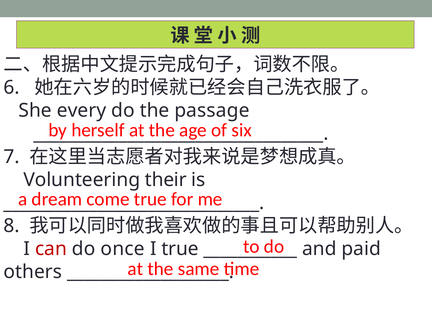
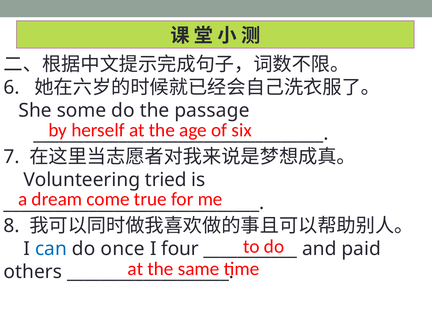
every: every -> some
their: their -> tried
can colour: red -> blue
I true: true -> four
